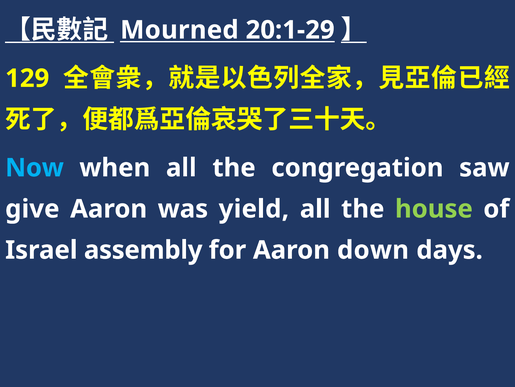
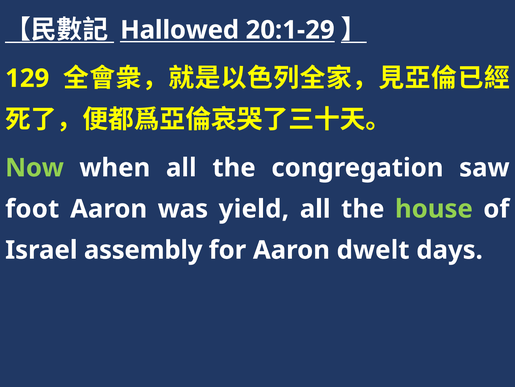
Mourned: Mourned -> Hallowed
Now colour: light blue -> light green
give: give -> foot
down: down -> dwelt
